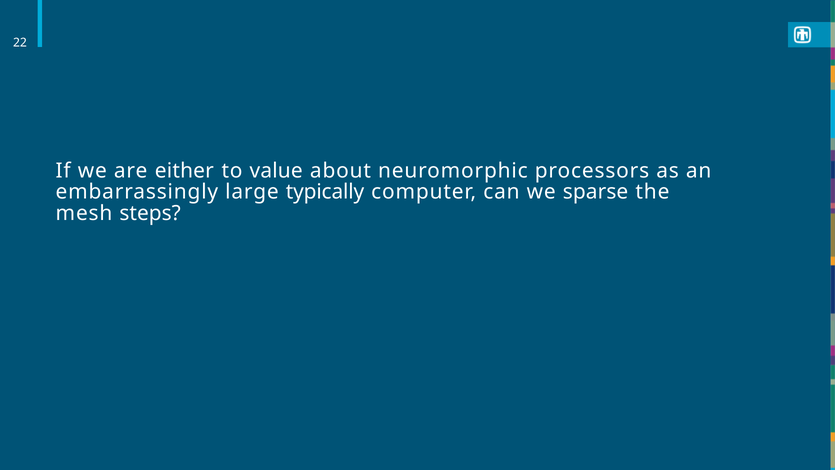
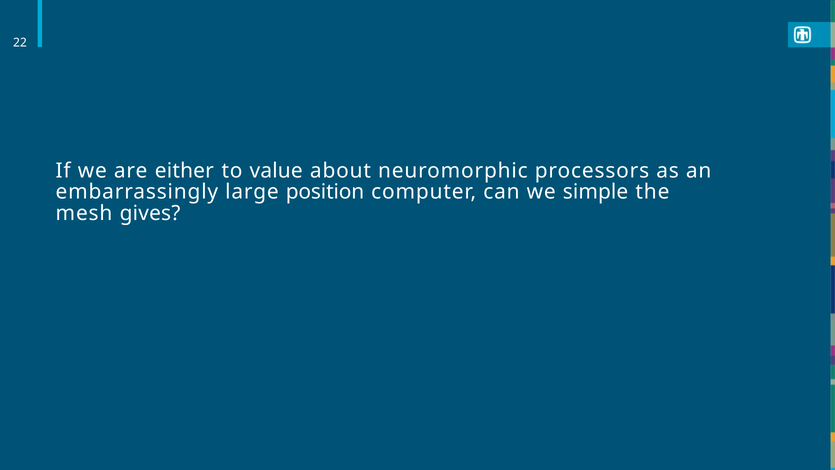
typically: typically -> position
sparse: sparse -> simple
steps: steps -> gives
